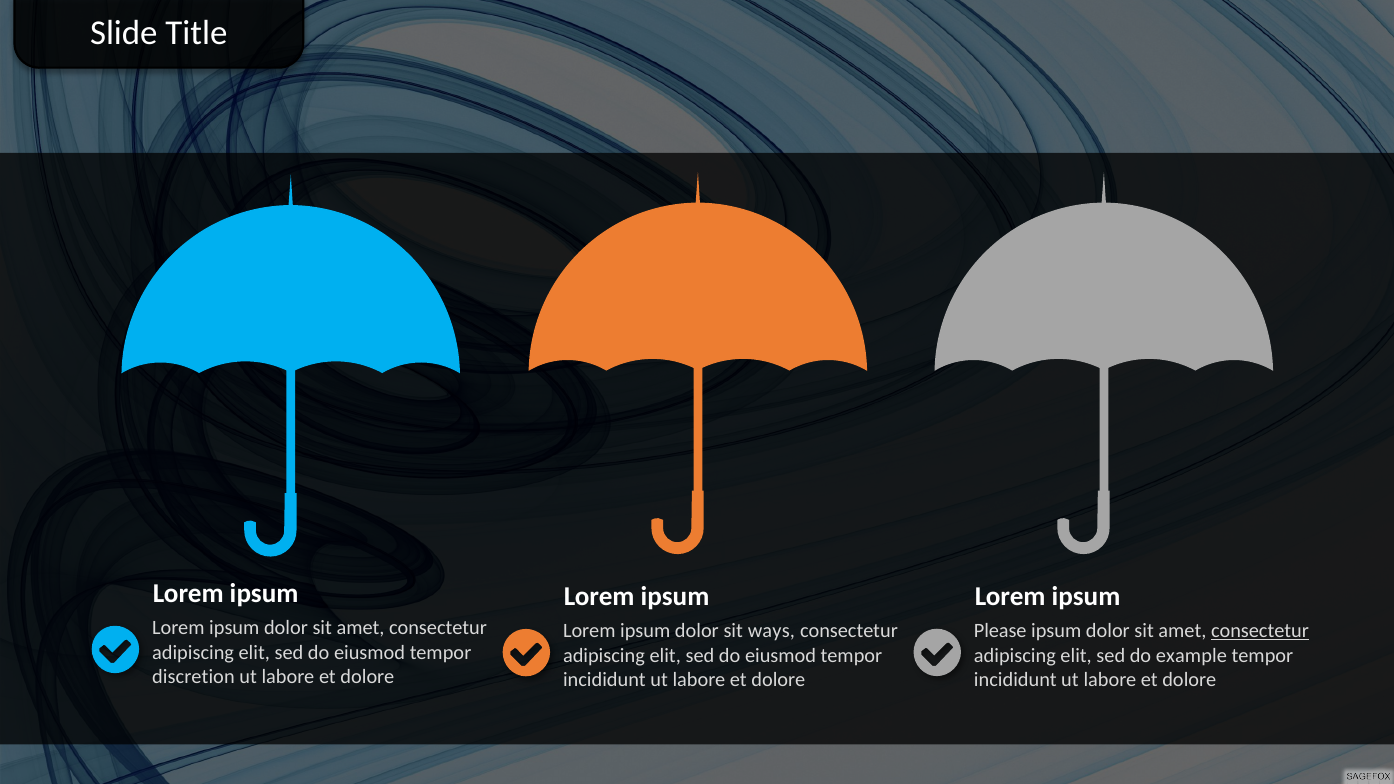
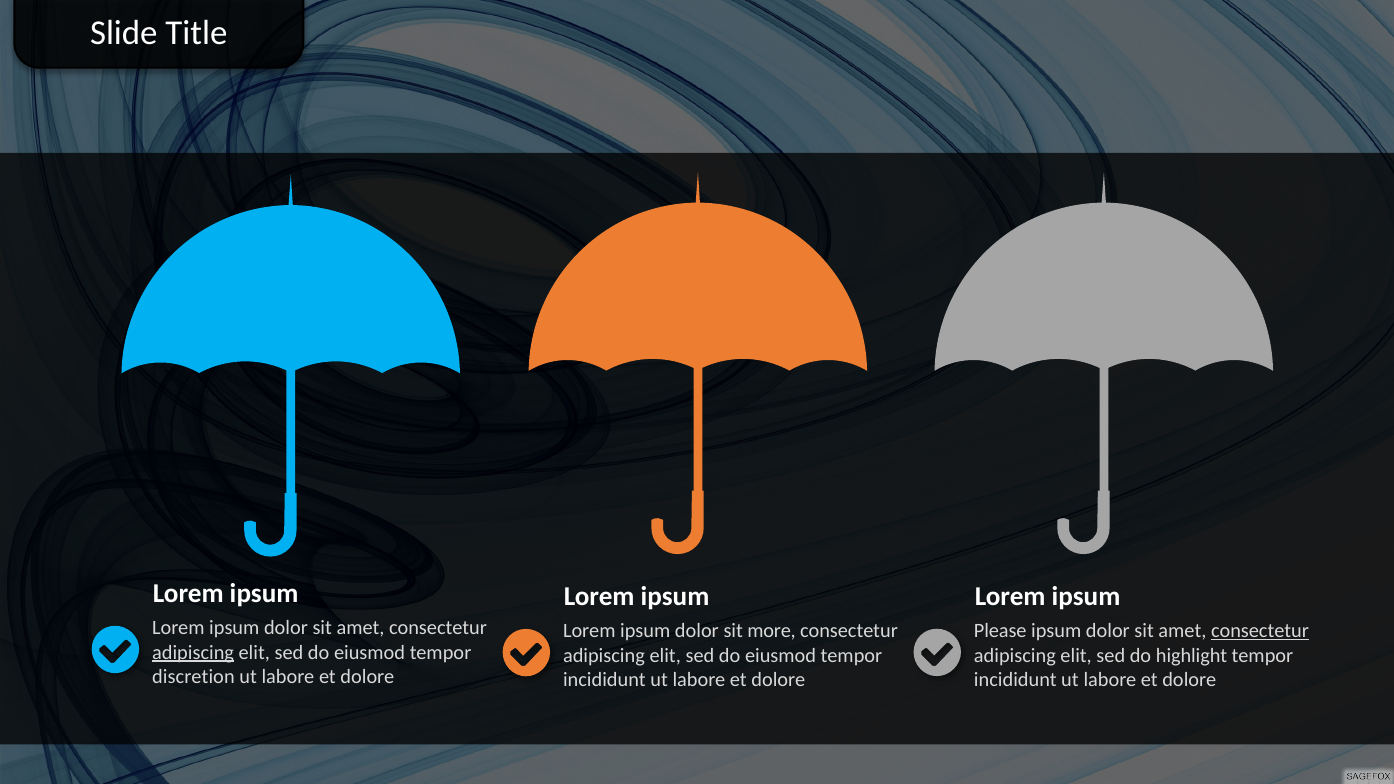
ways: ways -> more
adipiscing at (193, 652) underline: none -> present
example: example -> highlight
